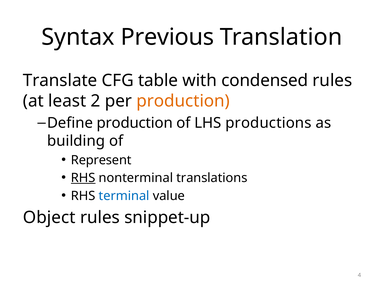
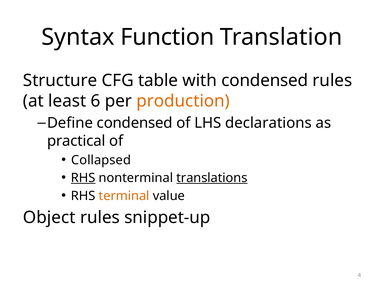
Previous: Previous -> Function
Translate: Translate -> Structure
2: 2 -> 6
Define production: production -> condensed
productions: productions -> declarations
building: building -> practical
Represent: Represent -> Collapsed
translations underline: none -> present
terminal colour: blue -> orange
